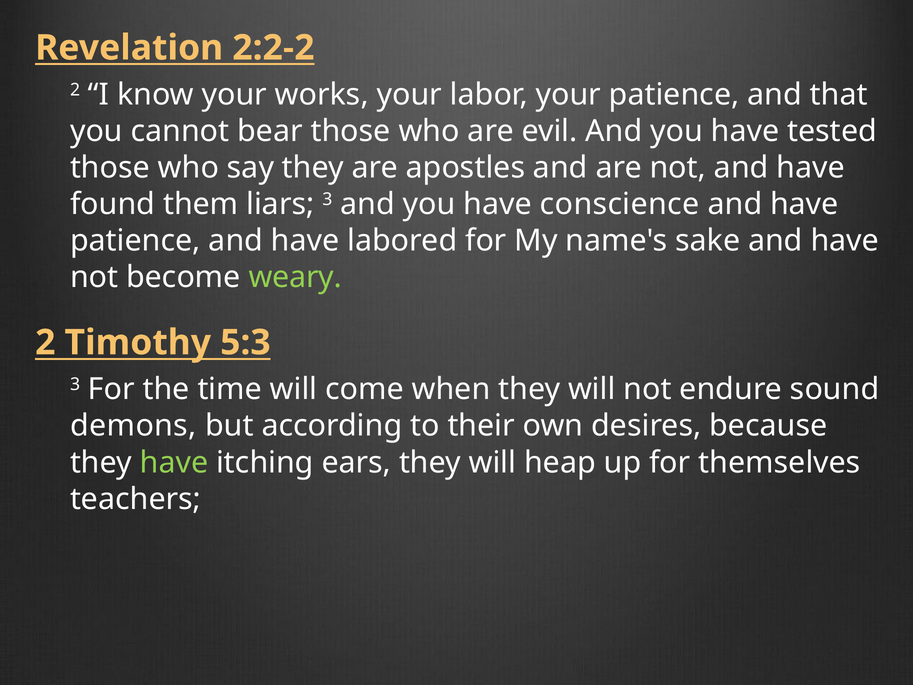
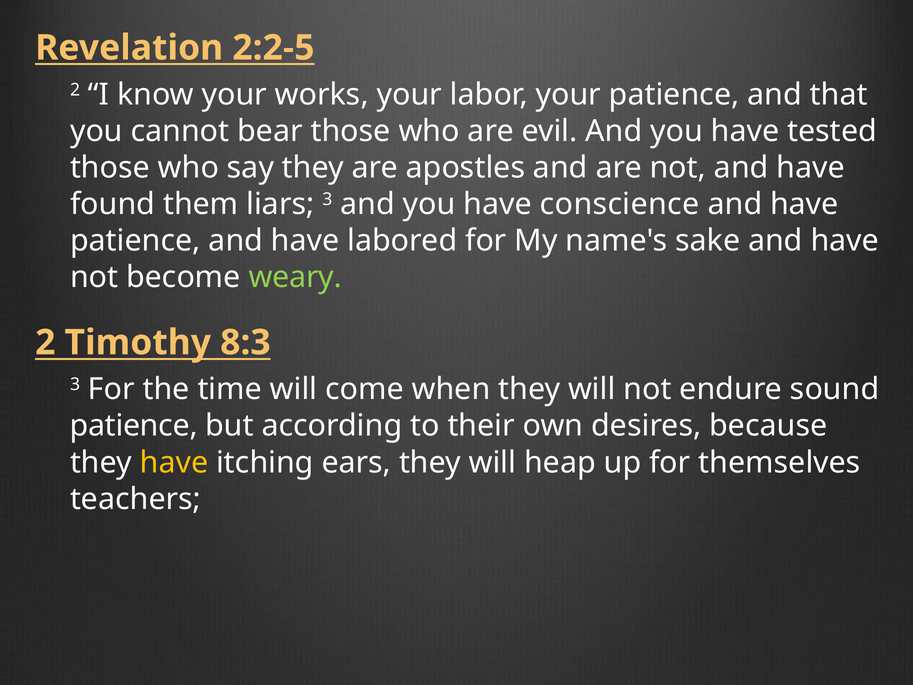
2:2-2: 2:2-2 -> 2:2-5
5:3: 5:3 -> 8:3
demons at (133, 426): demons -> patience
have at (174, 462) colour: light green -> yellow
